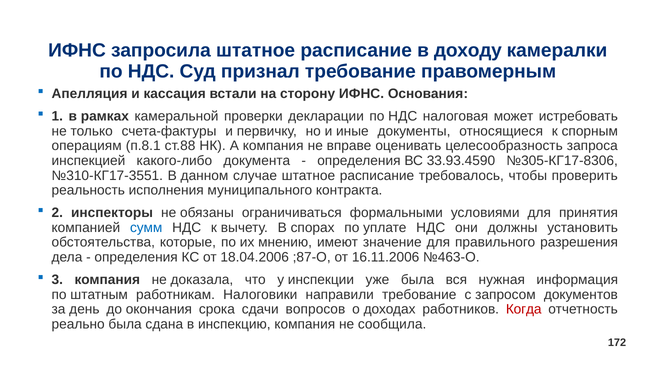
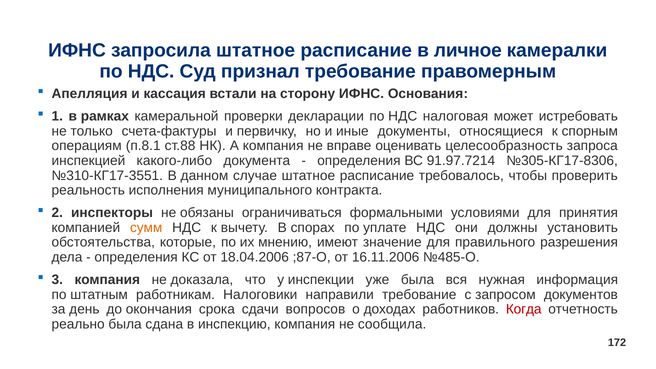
доходу: доходу -> личное
33.93.4590: 33.93.4590 -> 91.97.7214
сумм colour: blue -> orange
№463-О: №463-О -> №485-О
